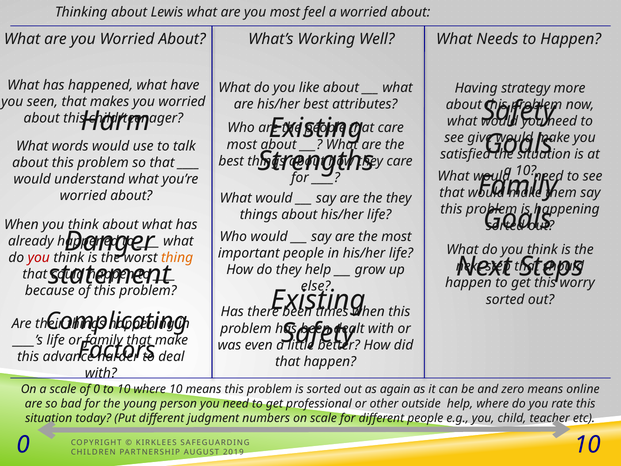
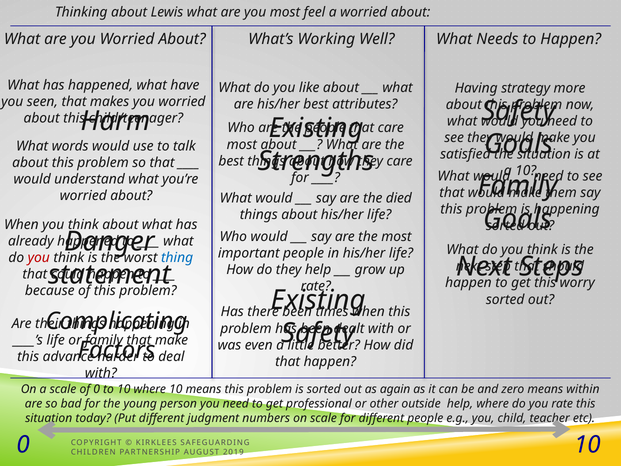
see give: give -> they
the they: they -> died
thing colour: orange -> blue
else at (316, 286): else -> rate
online: online -> within
